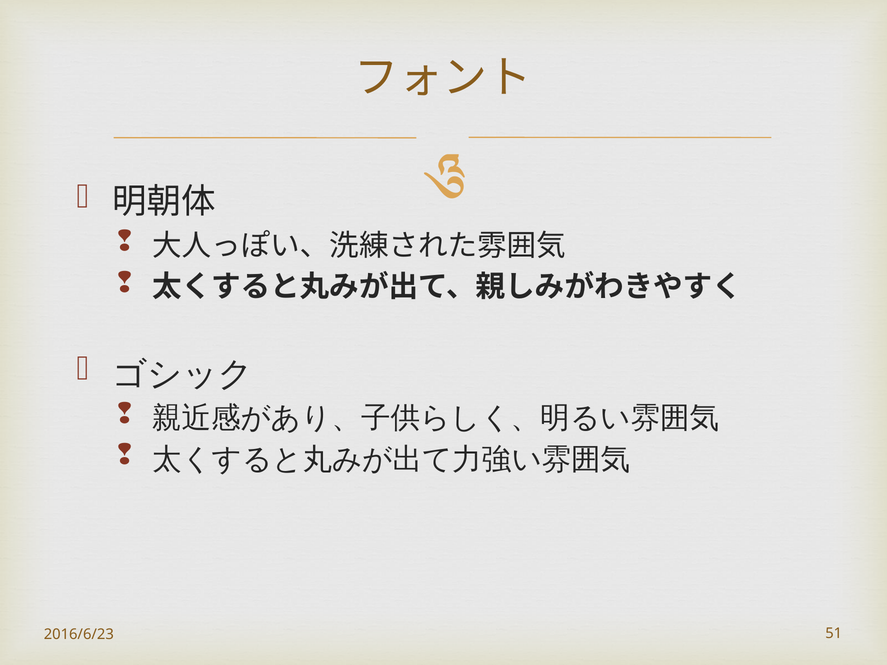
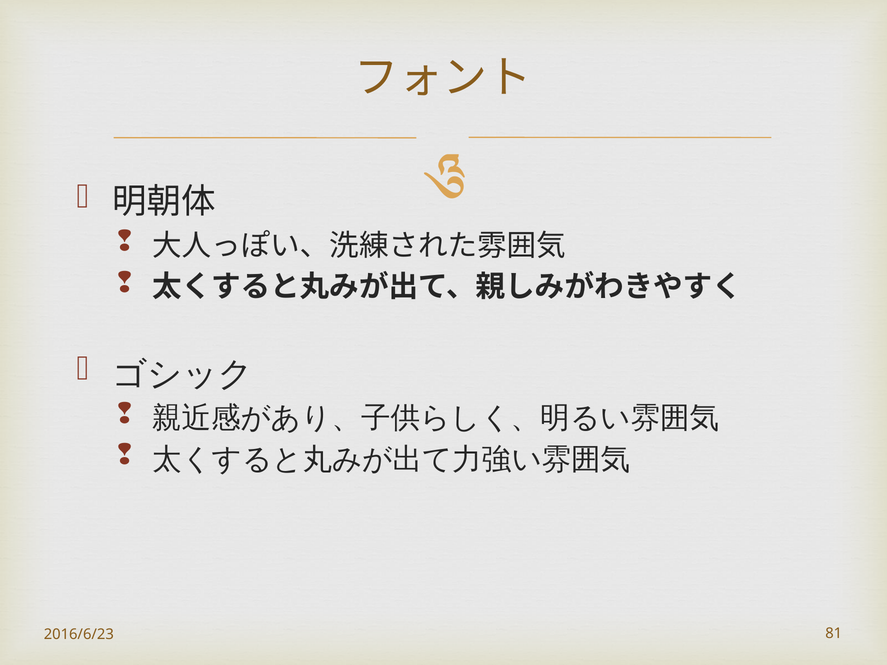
51: 51 -> 81
